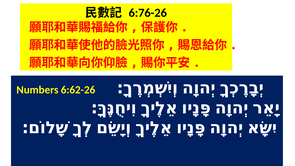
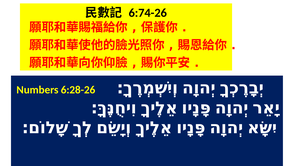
6:76-26: 6:76-26 -> 6:74-26
6:62-26: 6:62-26 -> 6:28-26
